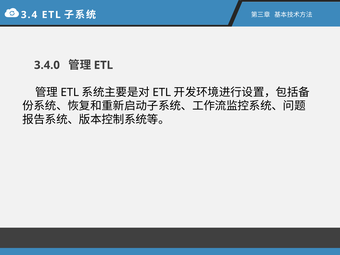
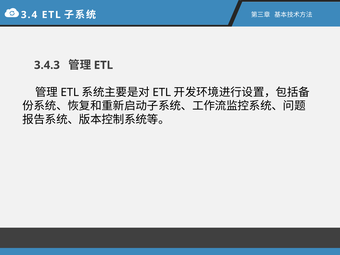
3.4.0: 3.4.0 -> 3.4.3
